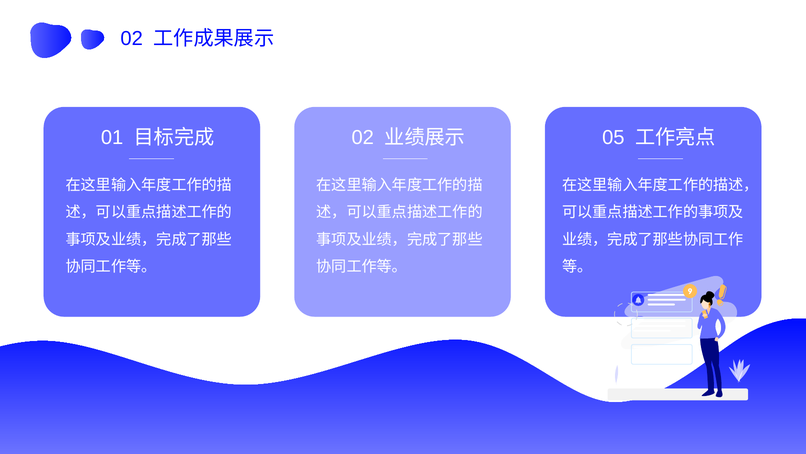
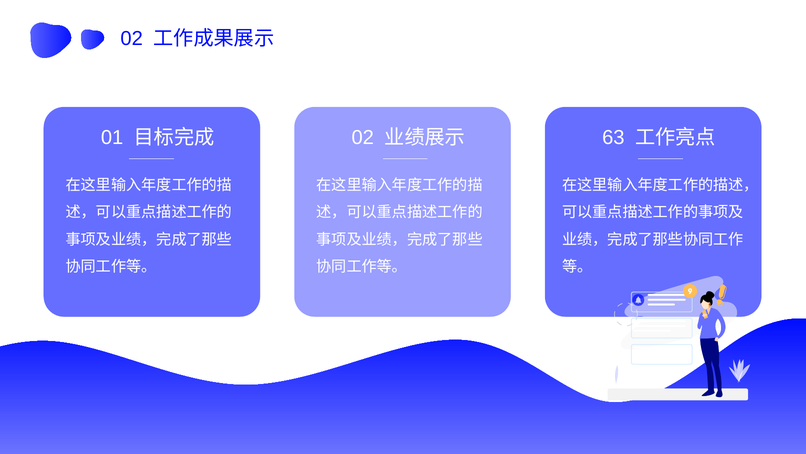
05: 05 -> 63
